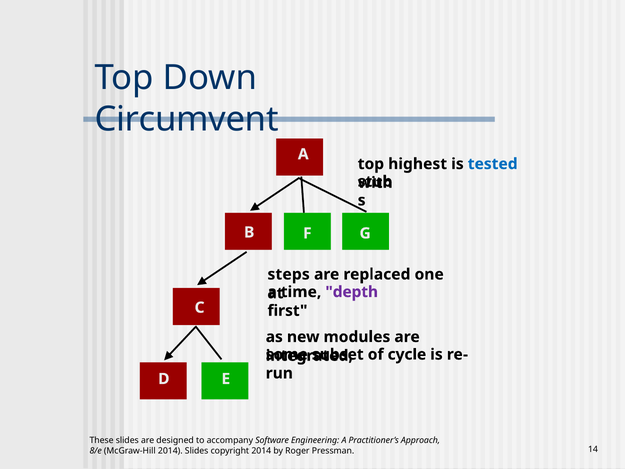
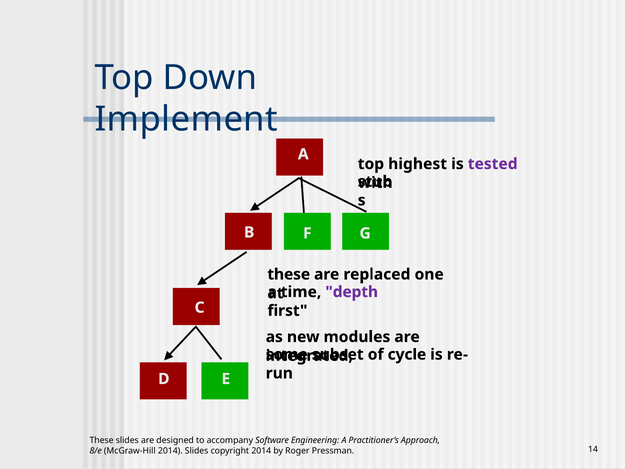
Circumvent: Circumvent -> Implement
tested colour: blue -> purple
steps at (289, 274): steps -> these
